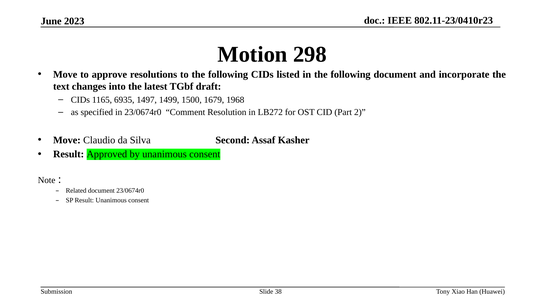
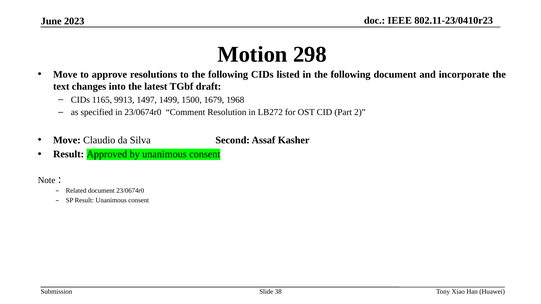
6935: 6935 -> 9913
